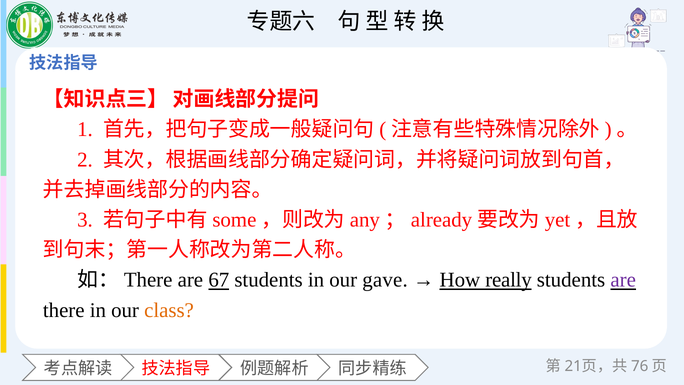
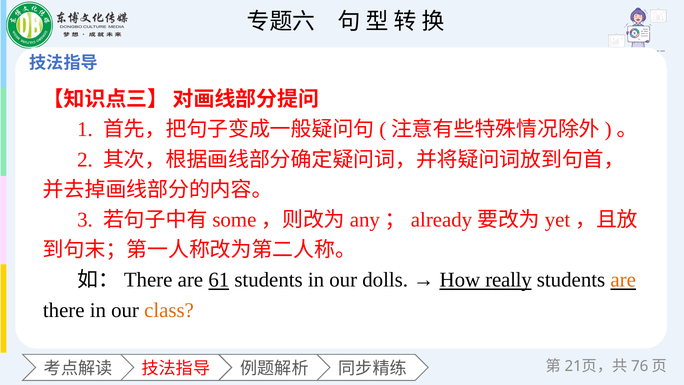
67: 67 -> 61
gave: gave -> dolls
are at (623, 280) colour: purple -> orange
